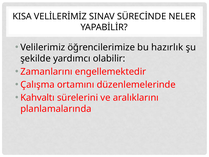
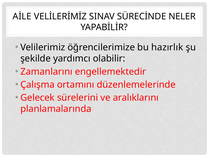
KISA: KISA -> AİLE
Kahvaltı: Kahvaltı -> Gelecek
